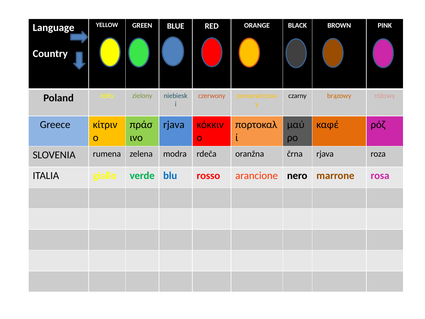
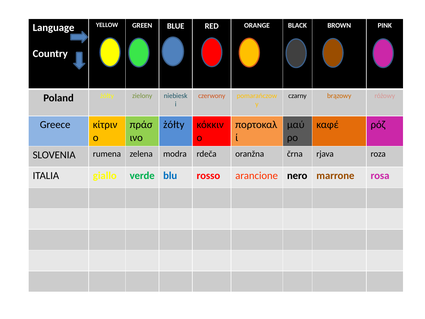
rjava at (174, 125): rjava -> żółty
